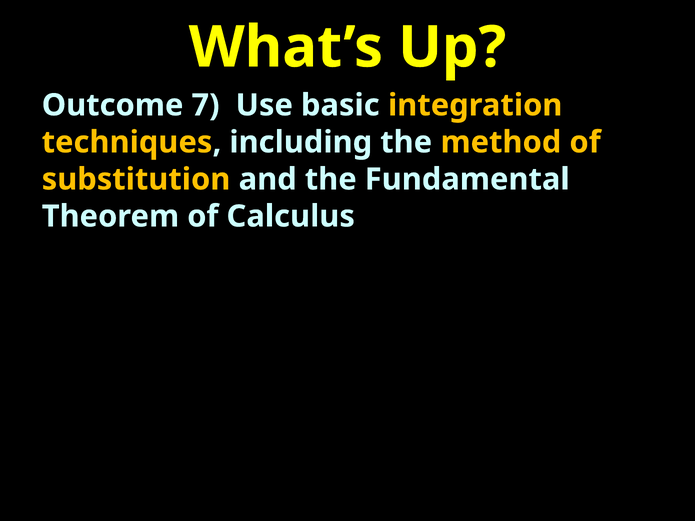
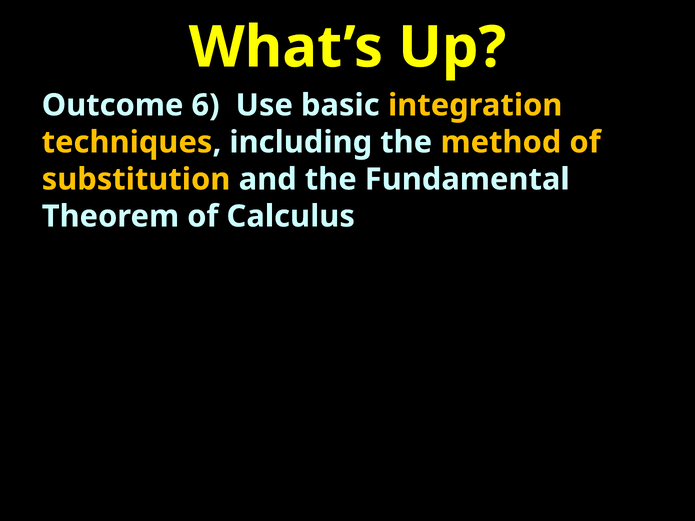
7: 7 -> 6
